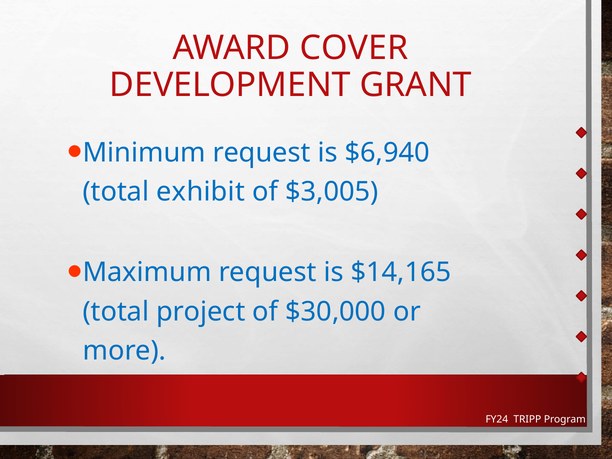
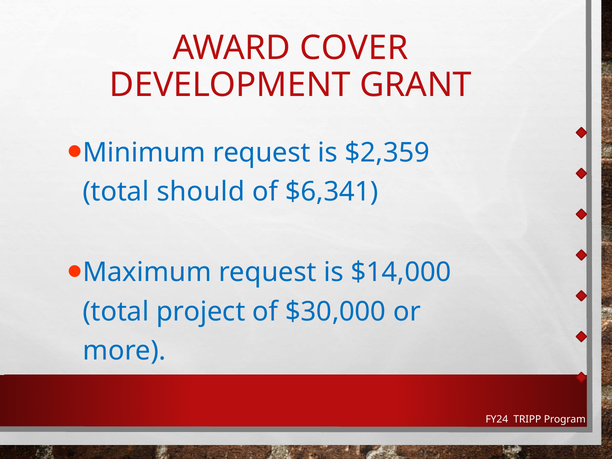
$6,940: $6,940 -> $2,359
exhibit: exhibit -> should
$3,005: $3,005 -> $6,341
$14,165: $14,165 -> $14,000
